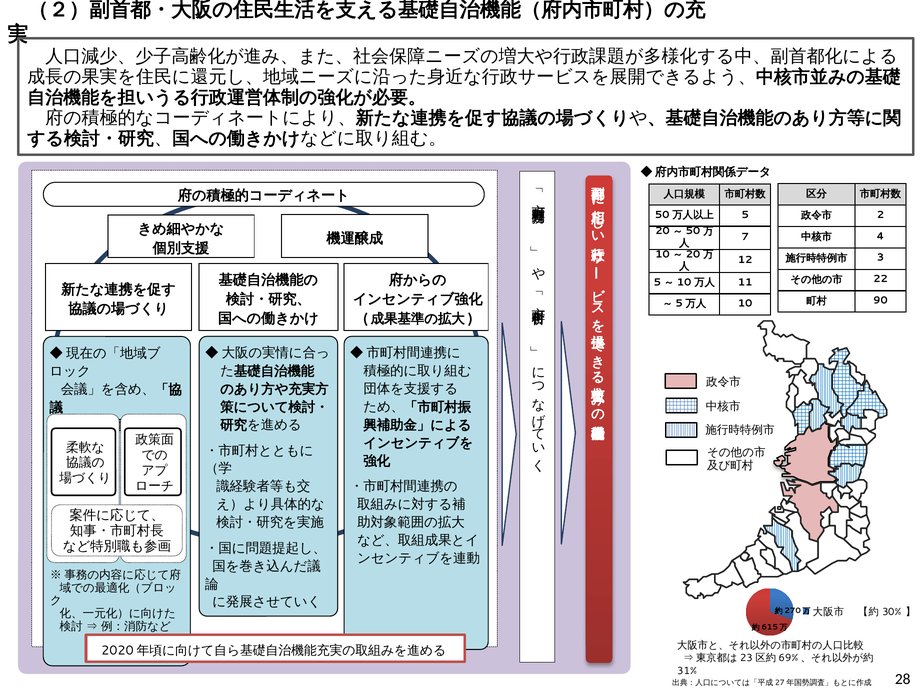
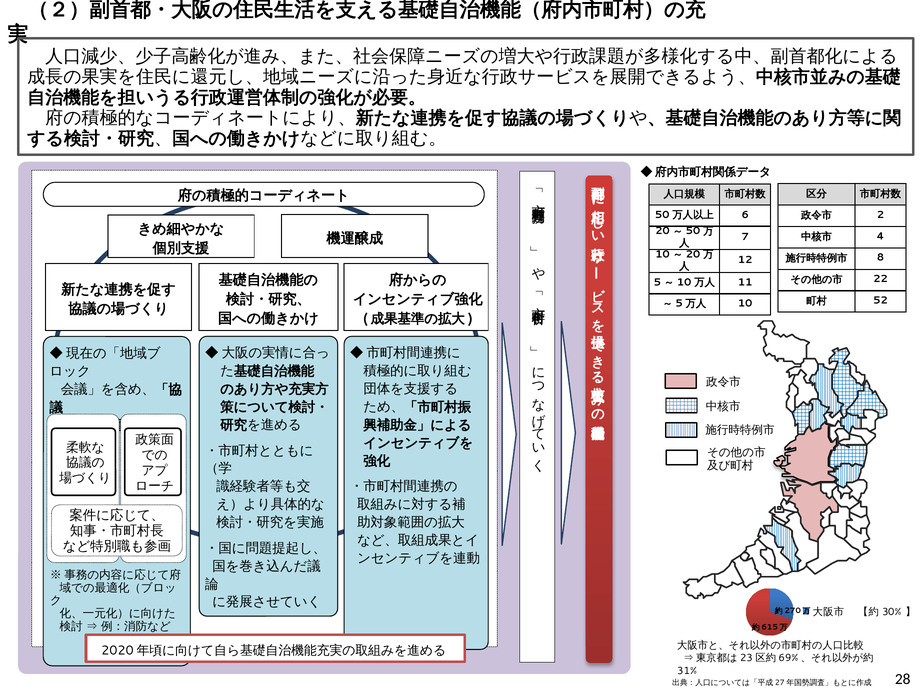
5 at (745, 215): 5 -> 6
3: 3 -> 8
90: 90 -> 52
